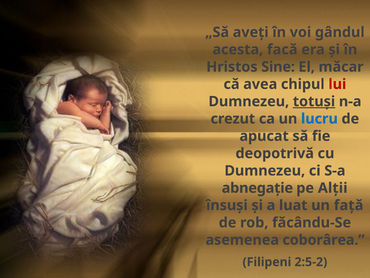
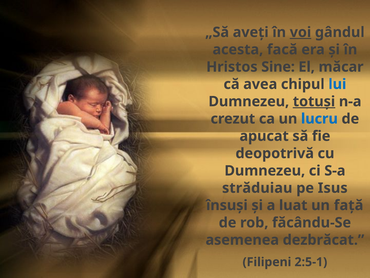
voi underline: none -> present
lui colour: red -> blue
abnegaţie: abnegaţie -> străduiau
Alţii: Alţii -> Isus
coborârea: coborârea -> dezbrăcat
2:5-2: 2:5-2 -> 2:5-1
